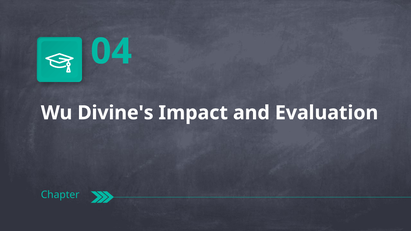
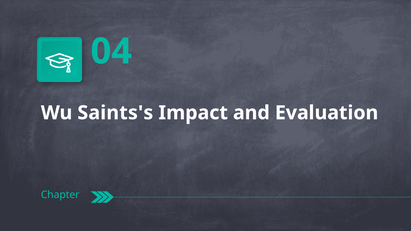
Divine's: Divine's -> Saints's
